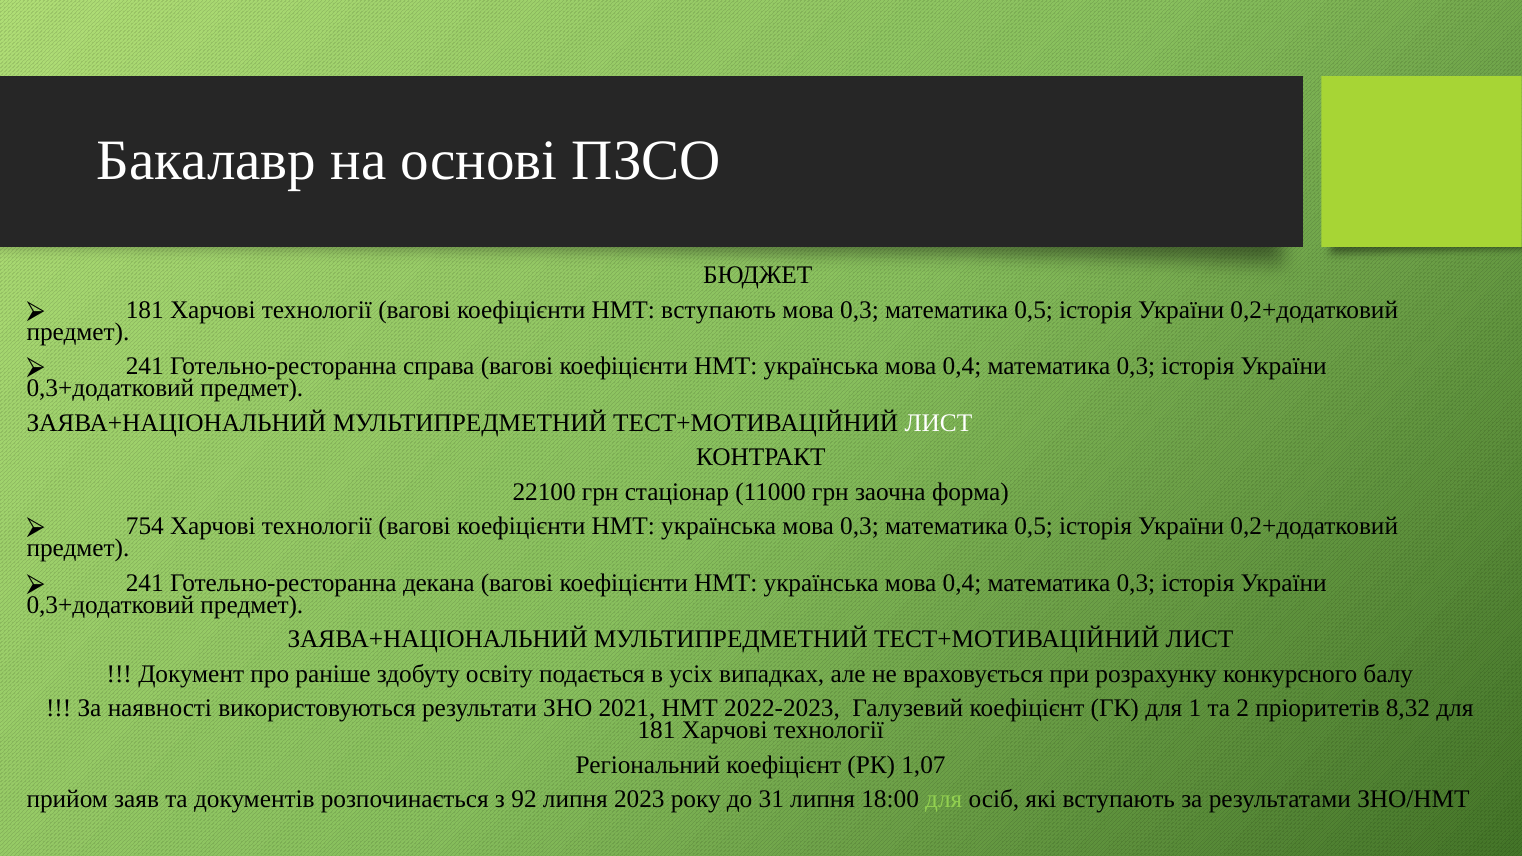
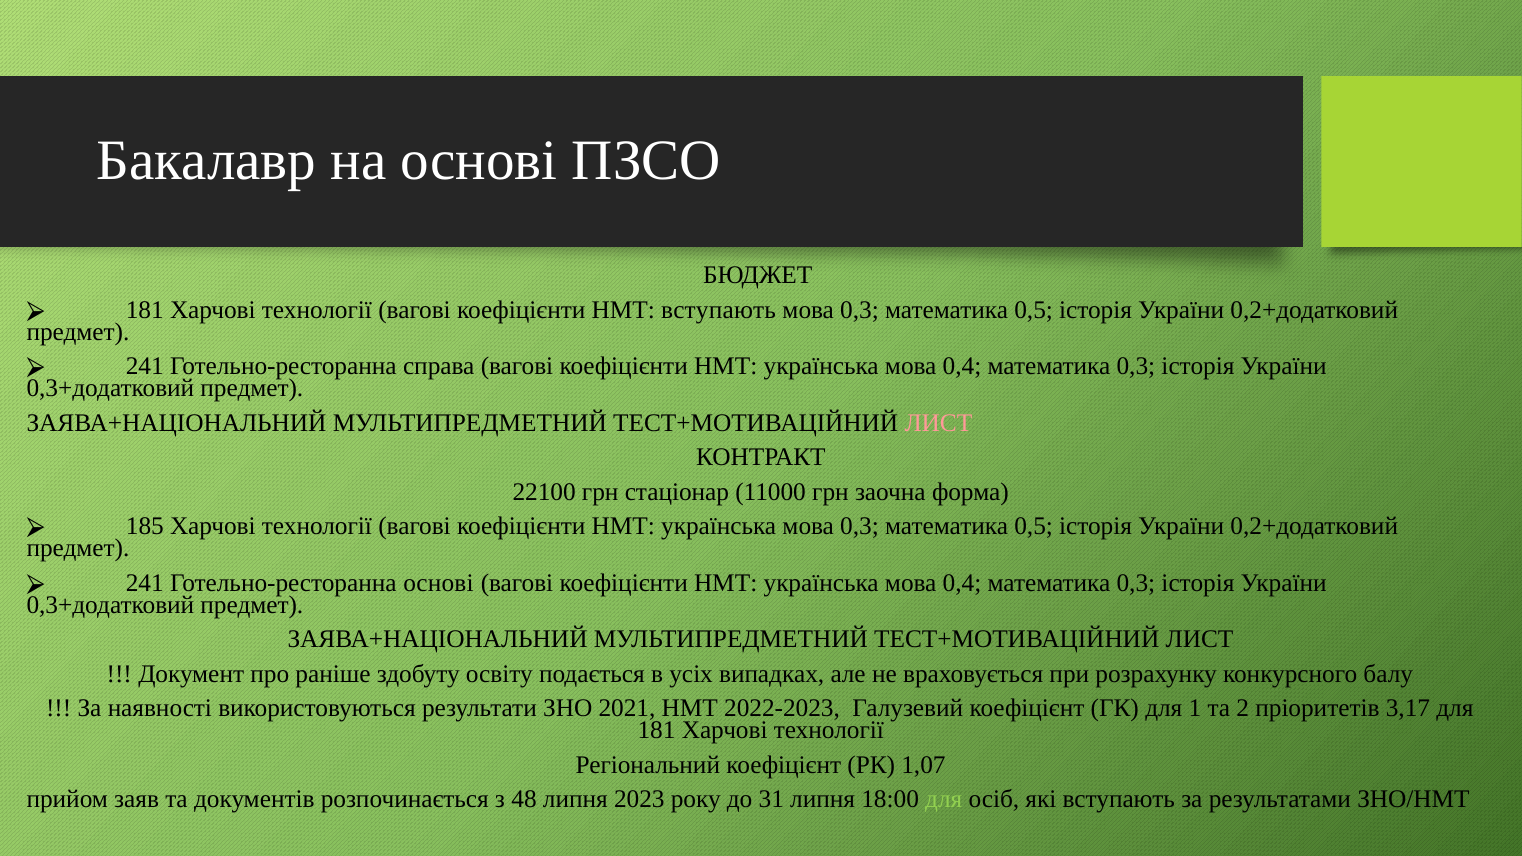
ЛИСТ at (938, 423) colour: white -> pink
754: 754 -> 185
Готельно-ресторанна декана: декана -> основі
8,32: 8,32 -> 3,17
92: 92 -> 48
